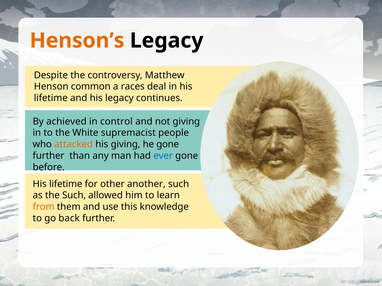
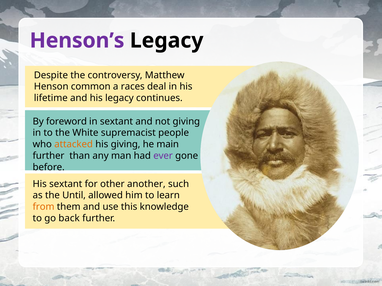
Henson’s colour: orange -> purple
achieved: achieved -> foreword
in control: control -> sextant
he gone: gone -> main
ever colour: blue -> purple
lifetime at (66, 184): lifetime -> sextant
the Such: Such -> Until
